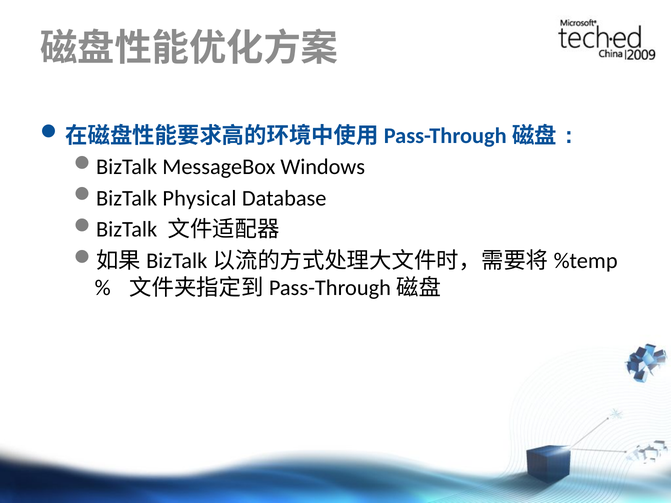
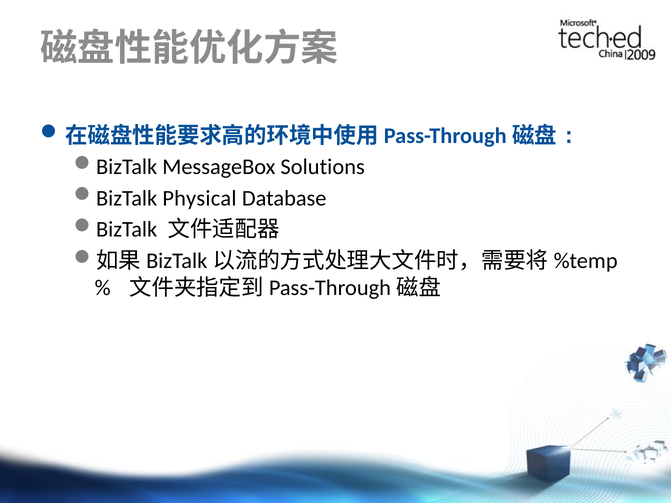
Windows: Windows -> Solutions
